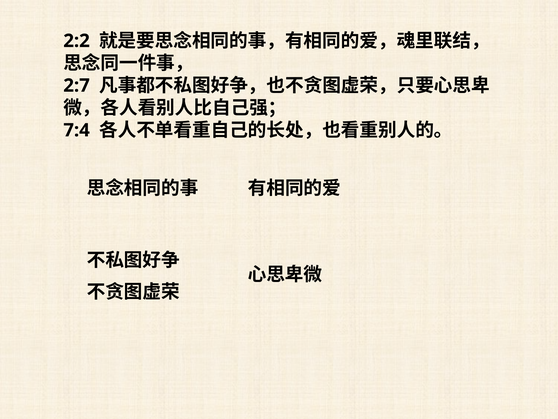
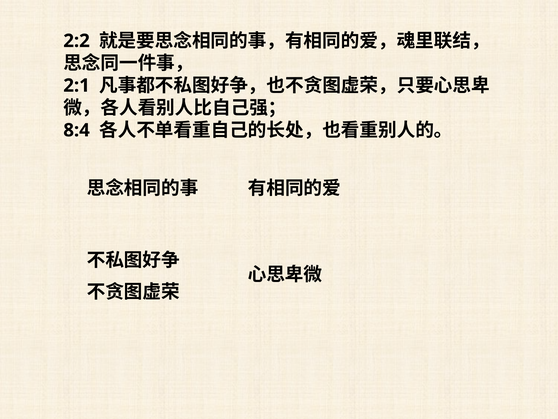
2:7: 2:7 -> 2:1
7:4: 7:4 -> 8:4
